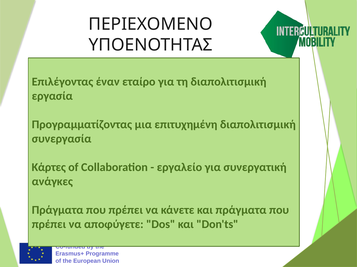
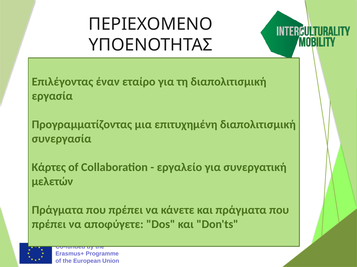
ανάγκες: ανάγκες -> μελετών
